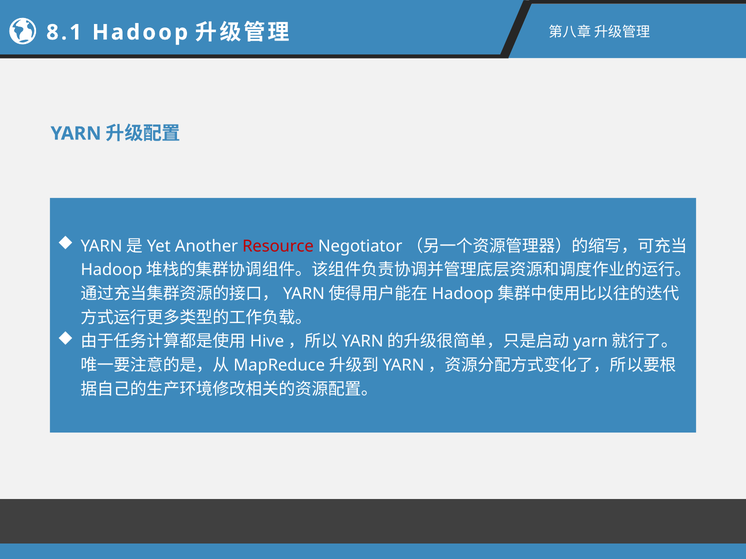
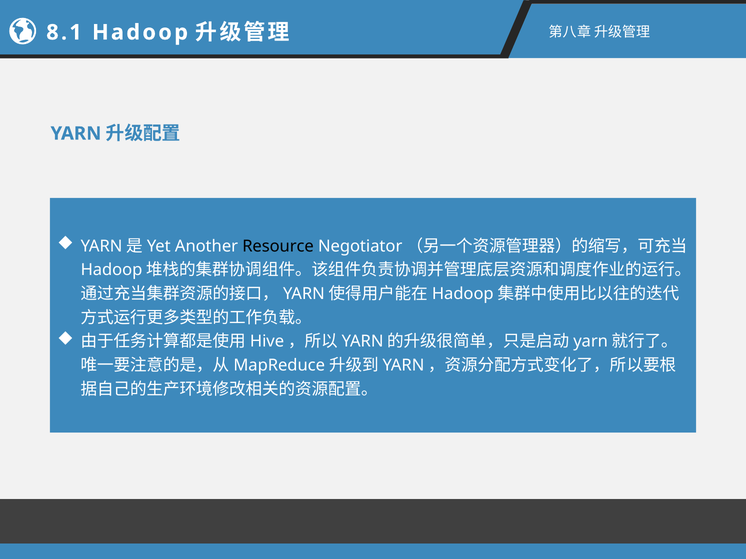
Resource colour: red -> black
